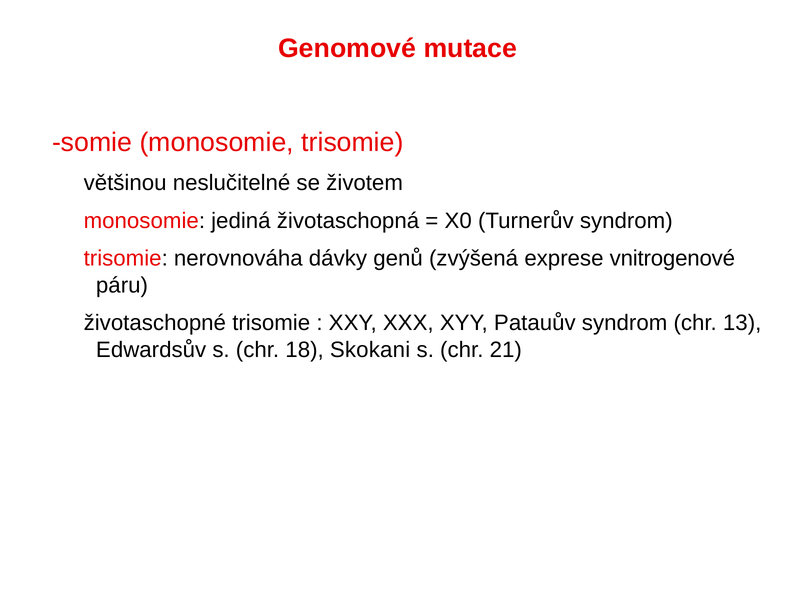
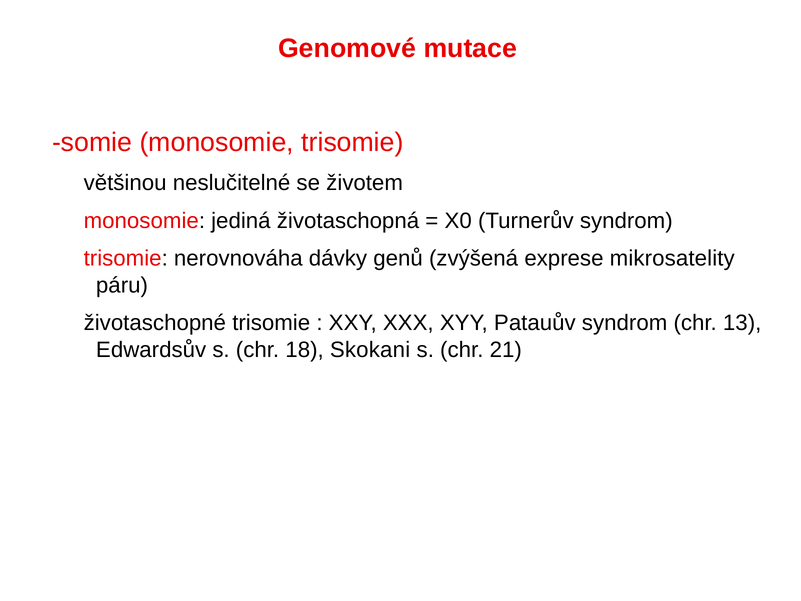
vnitrogenové: vnitrogenové -> mikrosatelity
